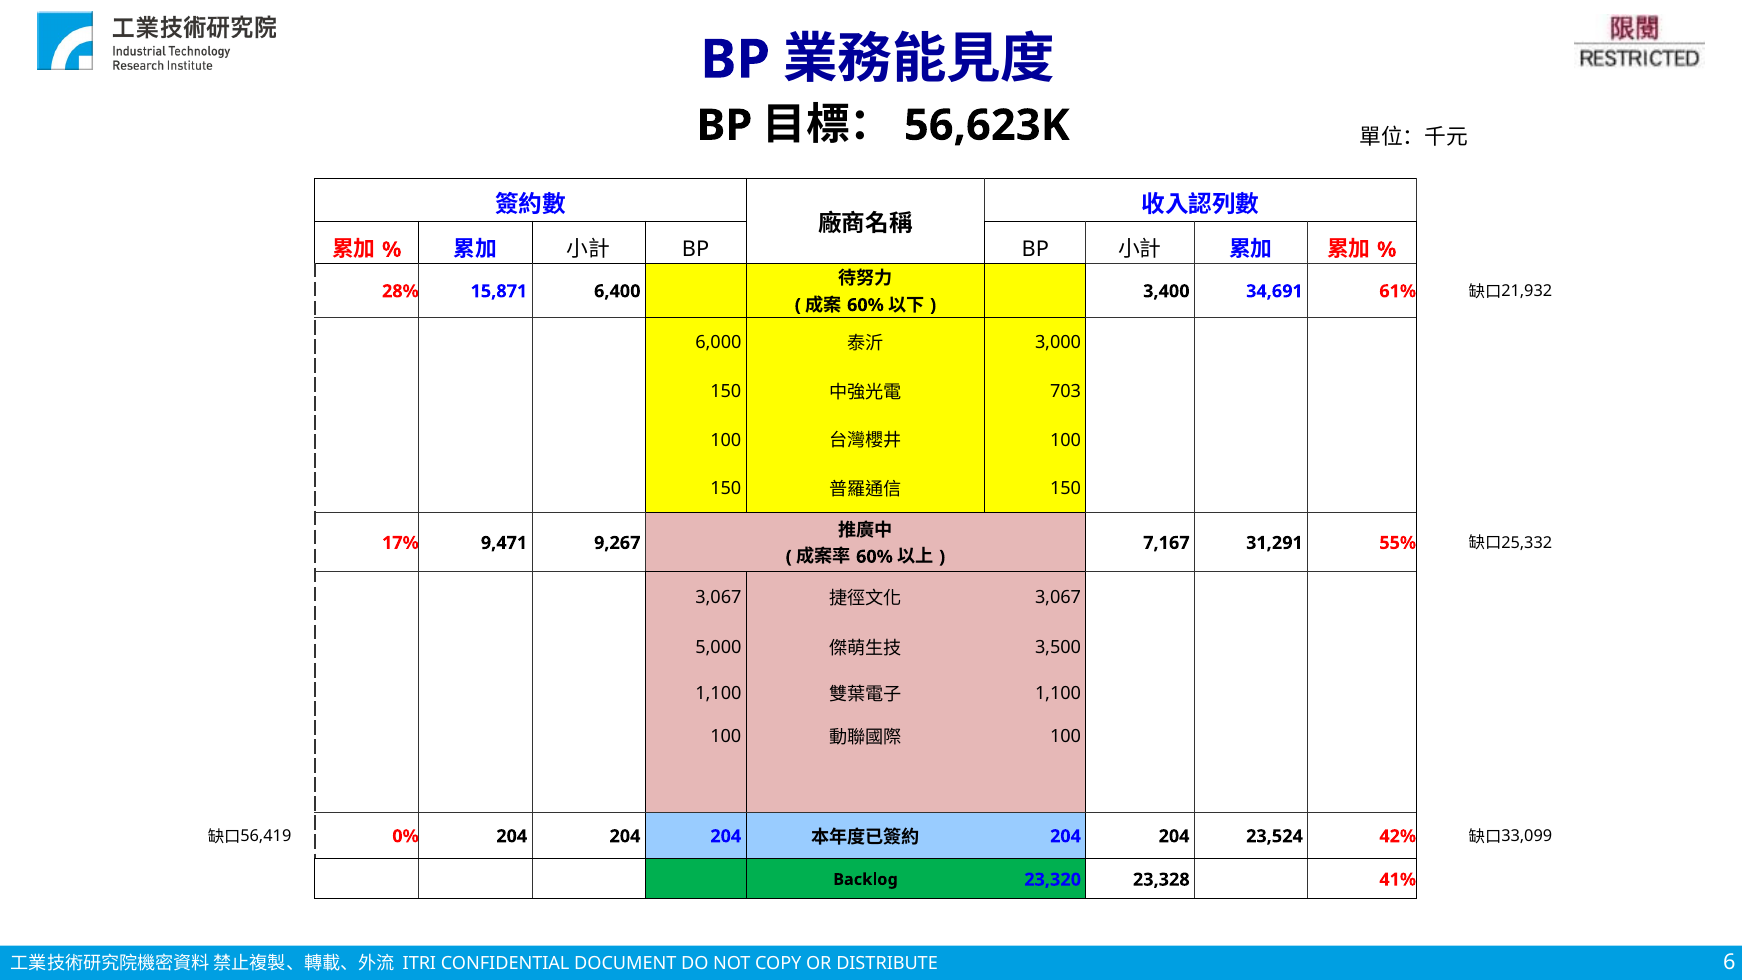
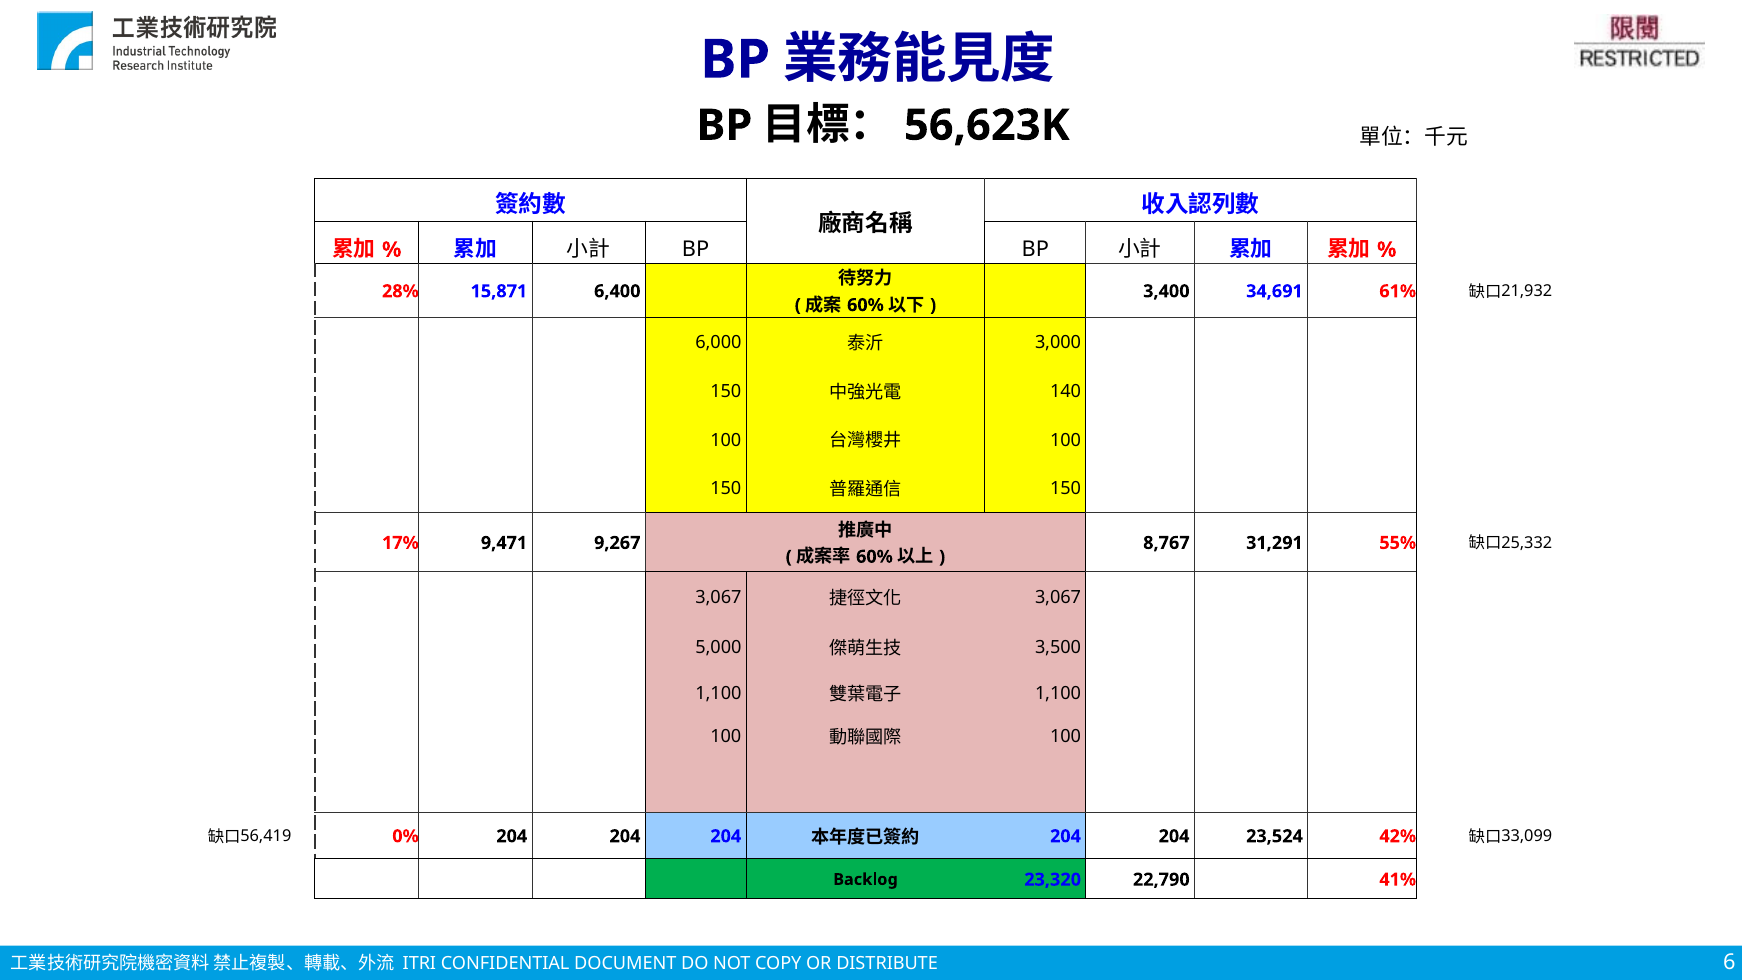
703: 703 -> 140
7,167: 7,167 -> 8,767
23,328: 23,328 -> 22,790
